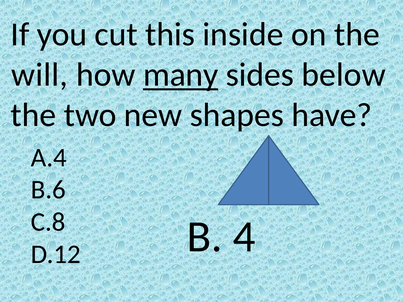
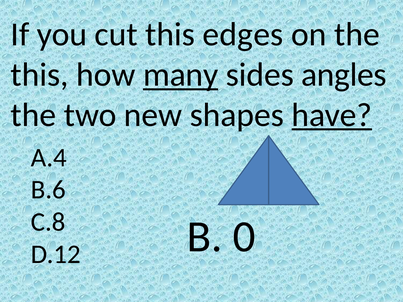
inside: inside -> edges
will at (39, 75): will -> this
below: below -> angles
have underline: none -> present
4: 4 -> 0
